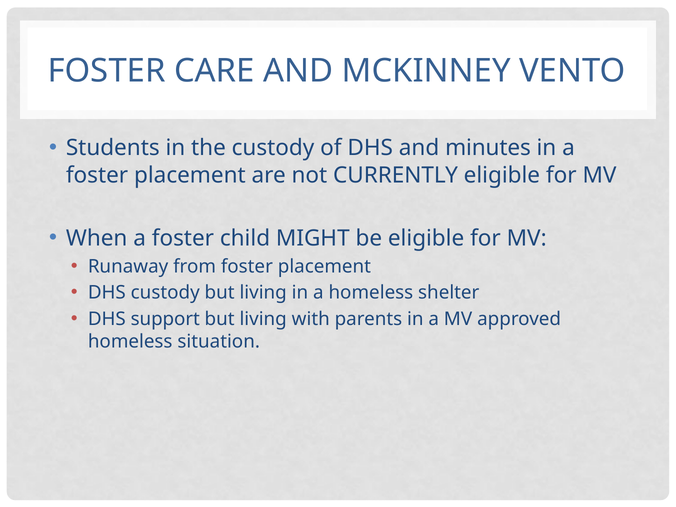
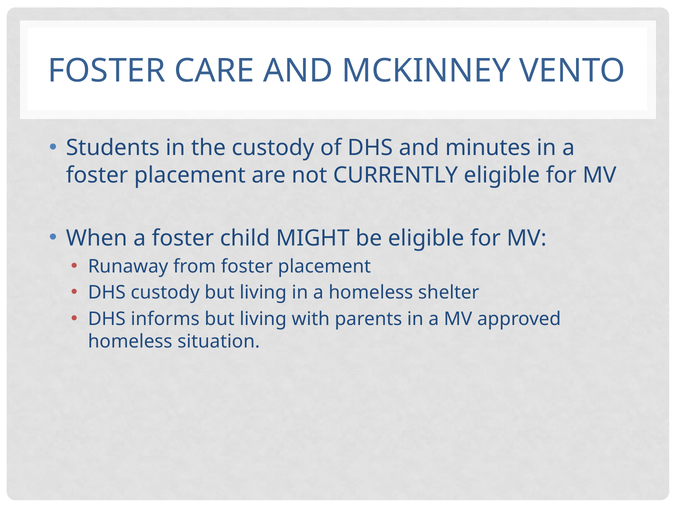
support: support -> informs
